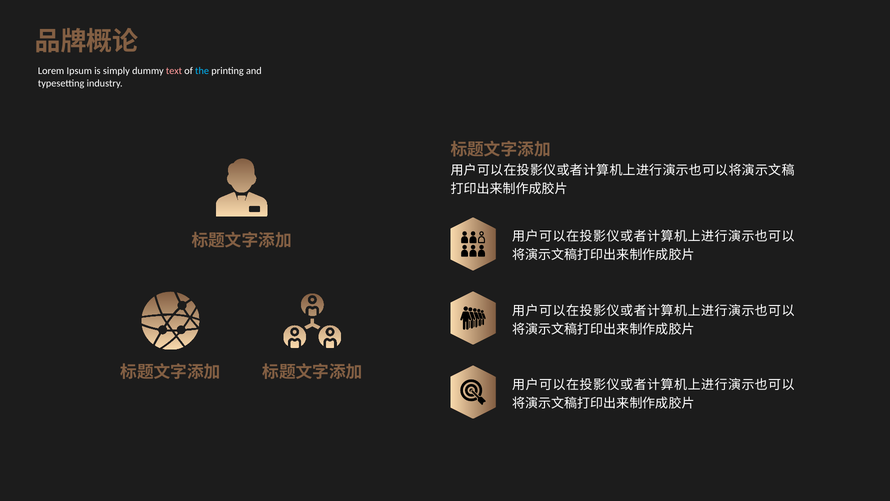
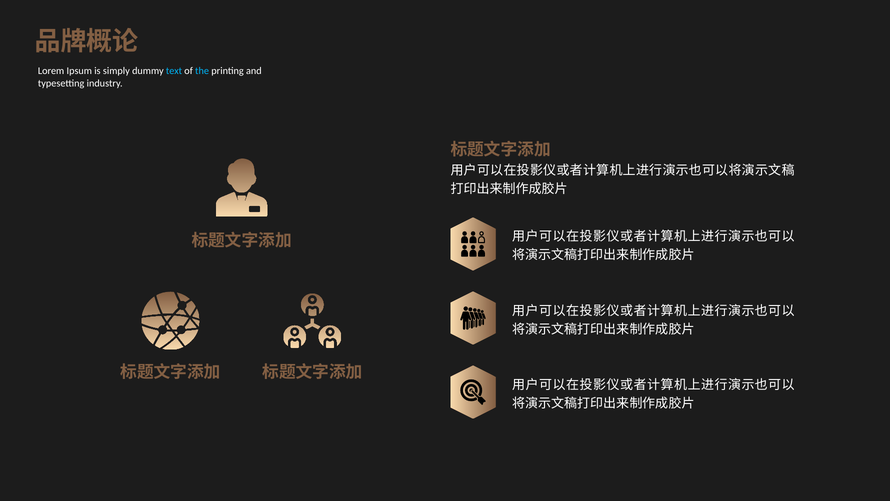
text colour: pink -> light blue
